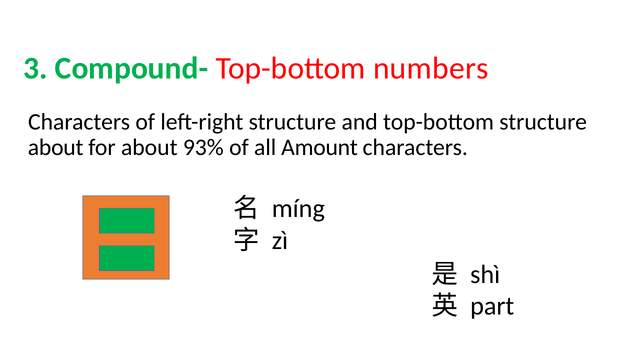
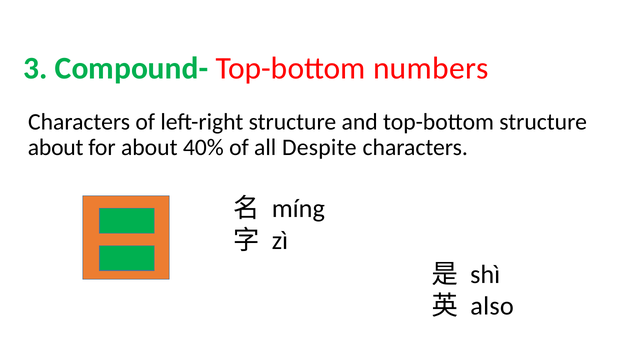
93%: 93% -> 40%
Amount: Amount -> Despite
part: part -> also
